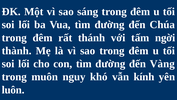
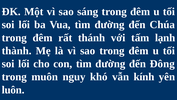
ngời: ngời -> lạnh
Vàng: Vàng -> Đông
